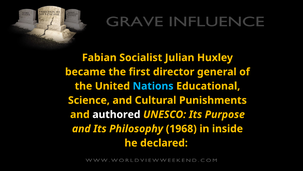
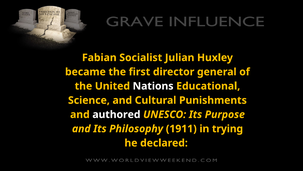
Nations colour: light blue -> white
1968: 1968 -> 1911
inside: inside -> trying
